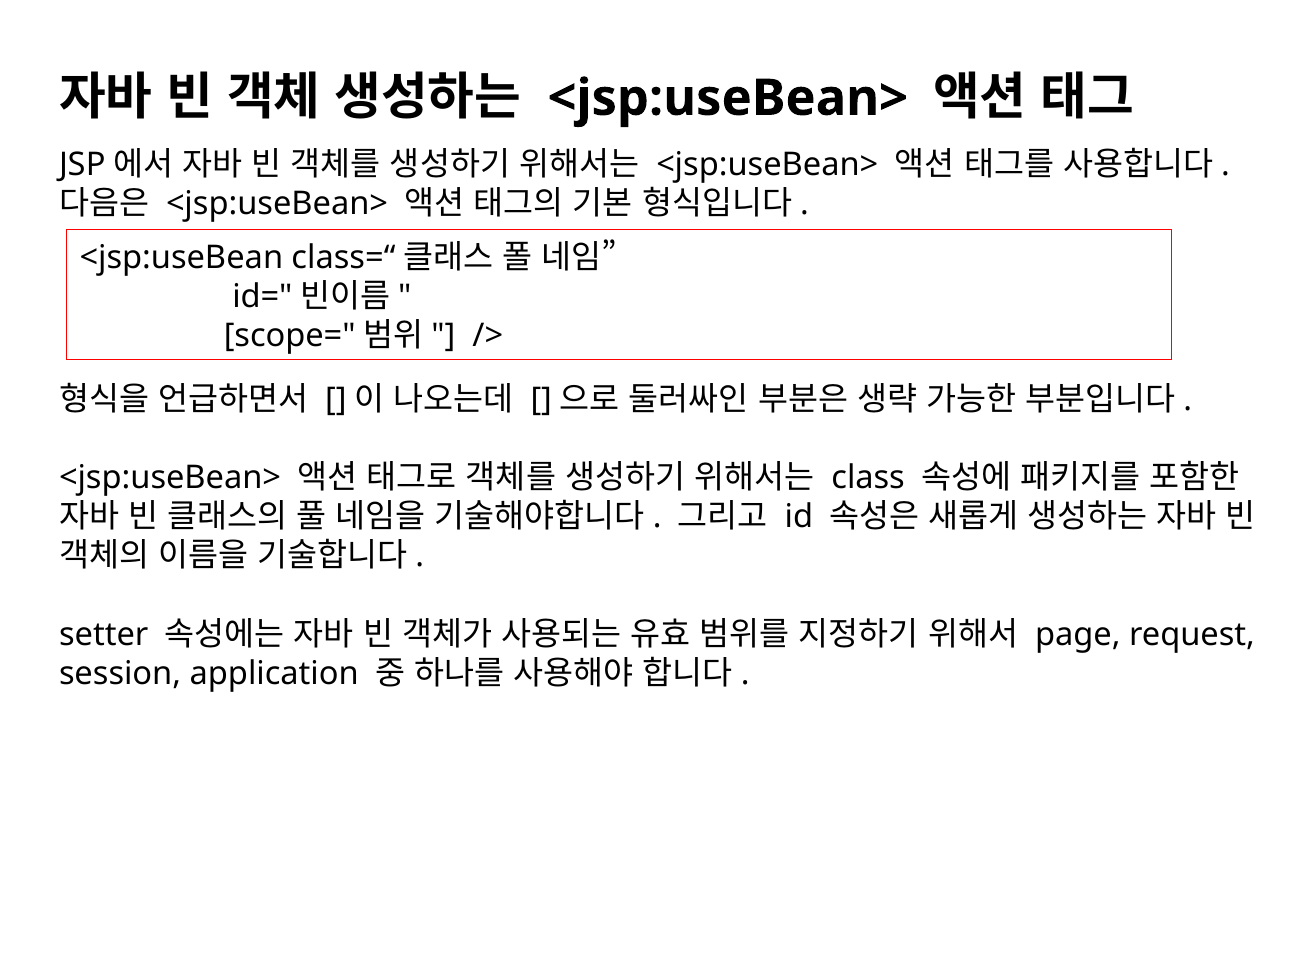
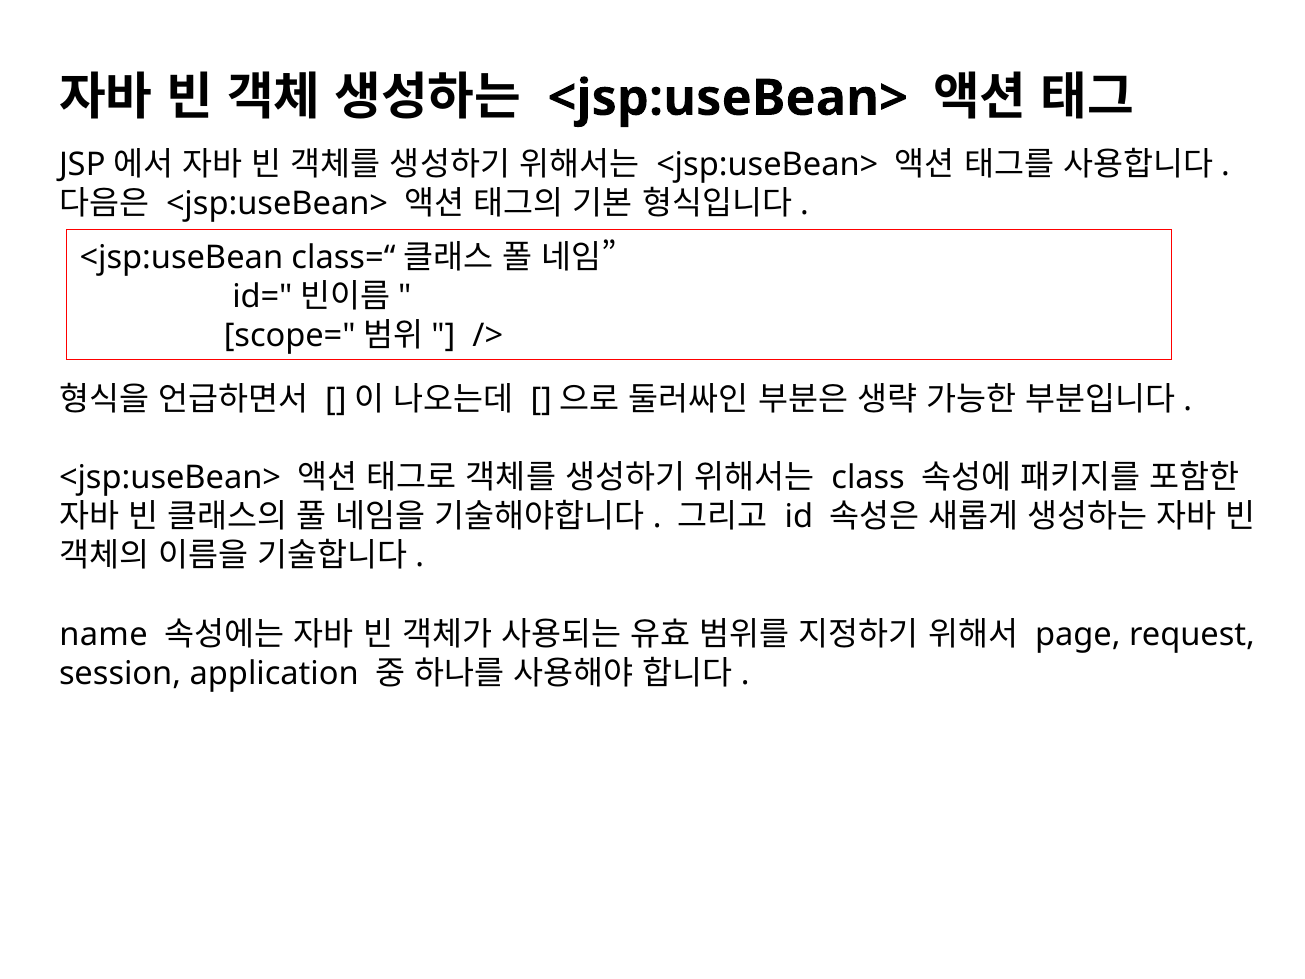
setter: setter -> name
